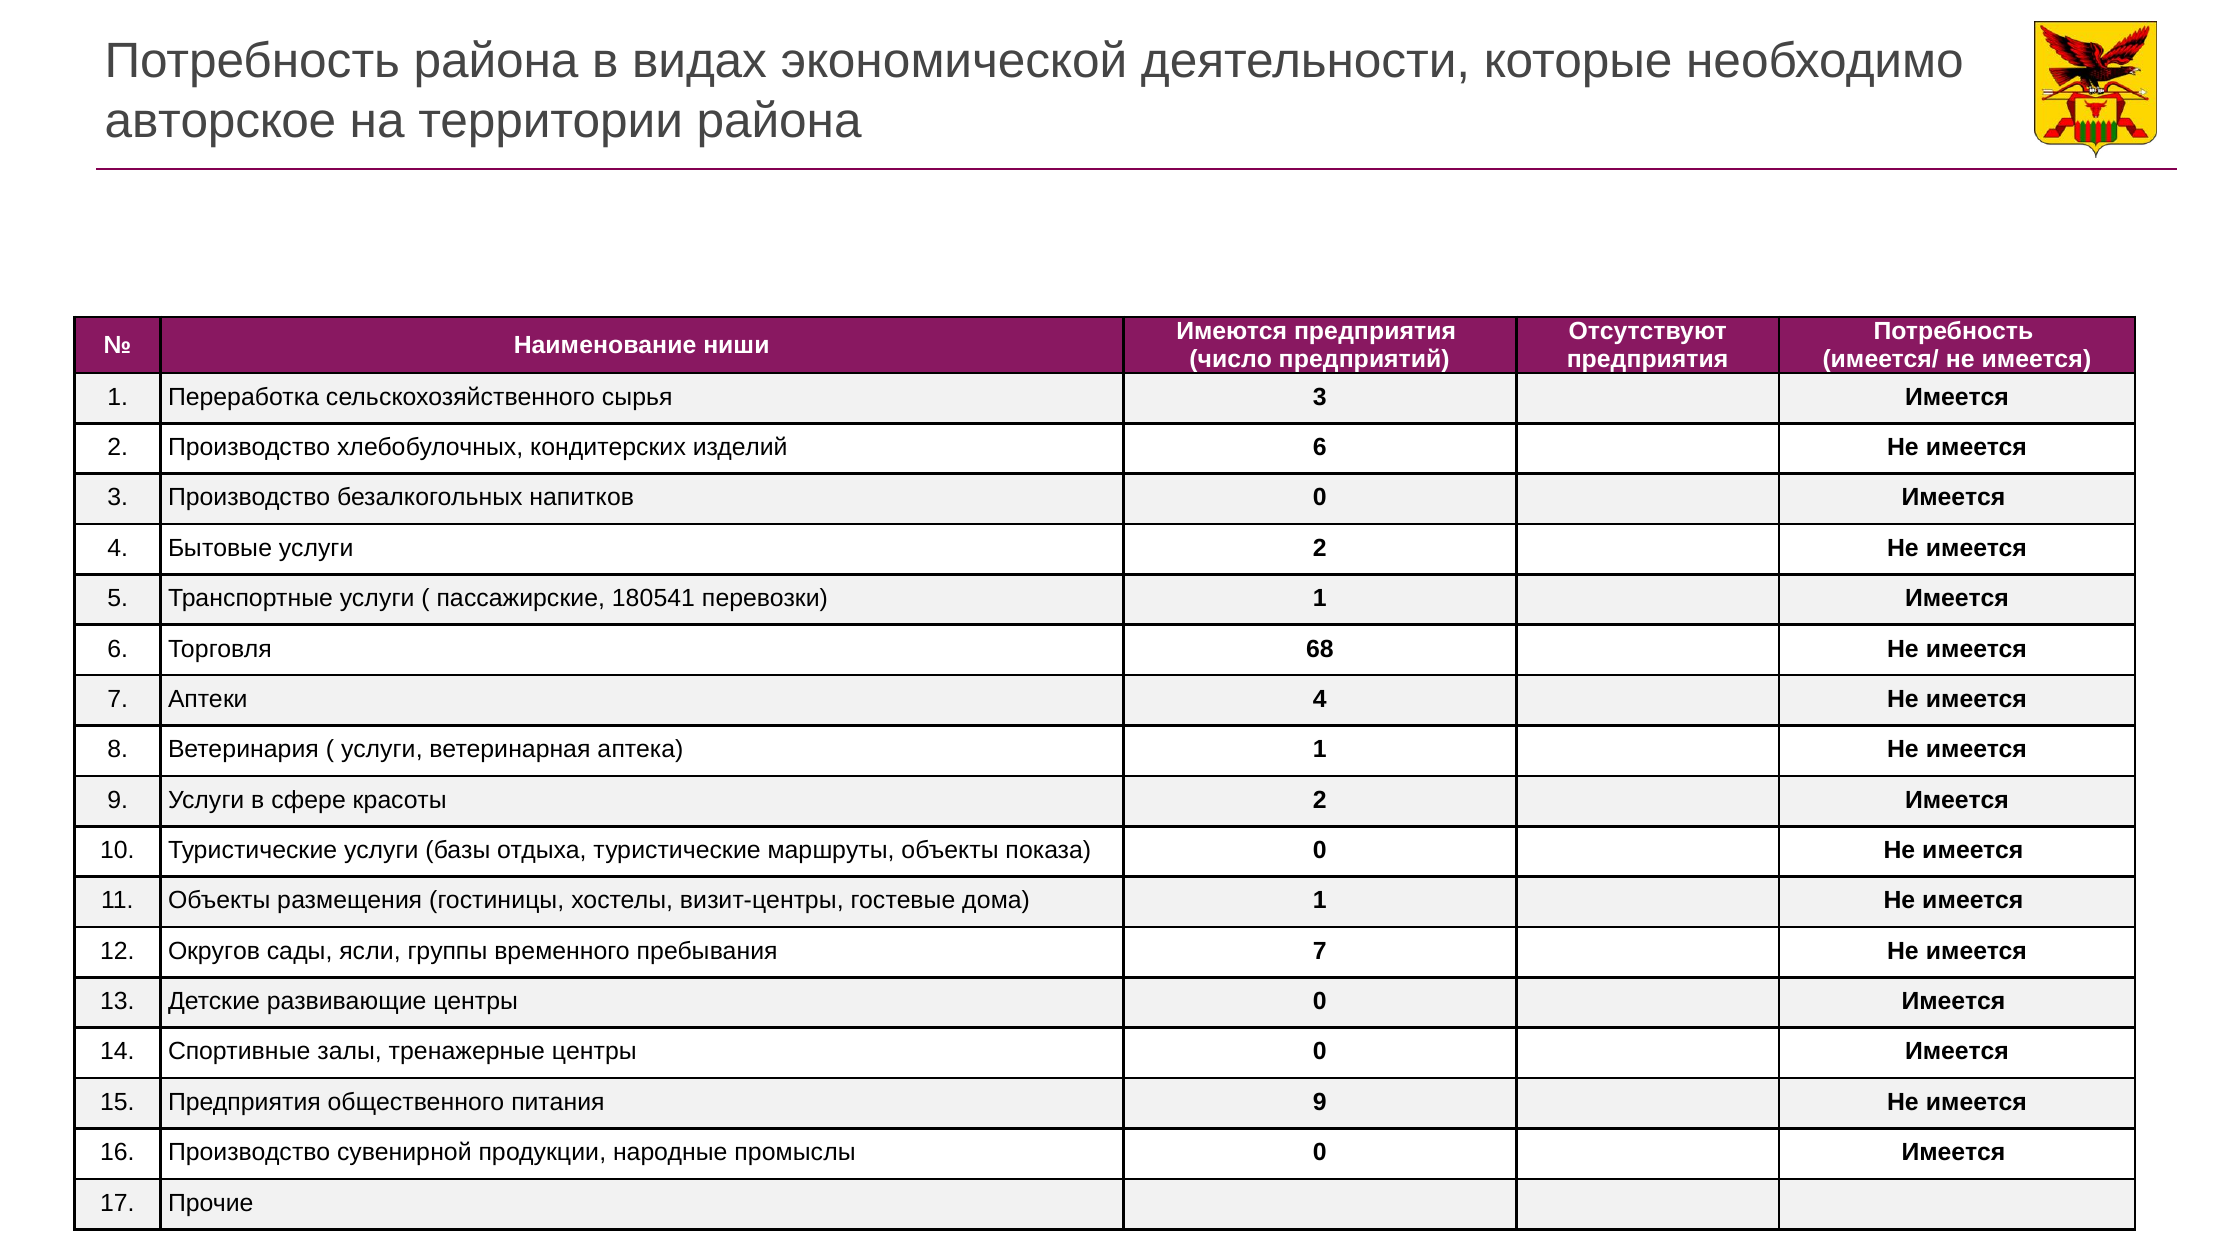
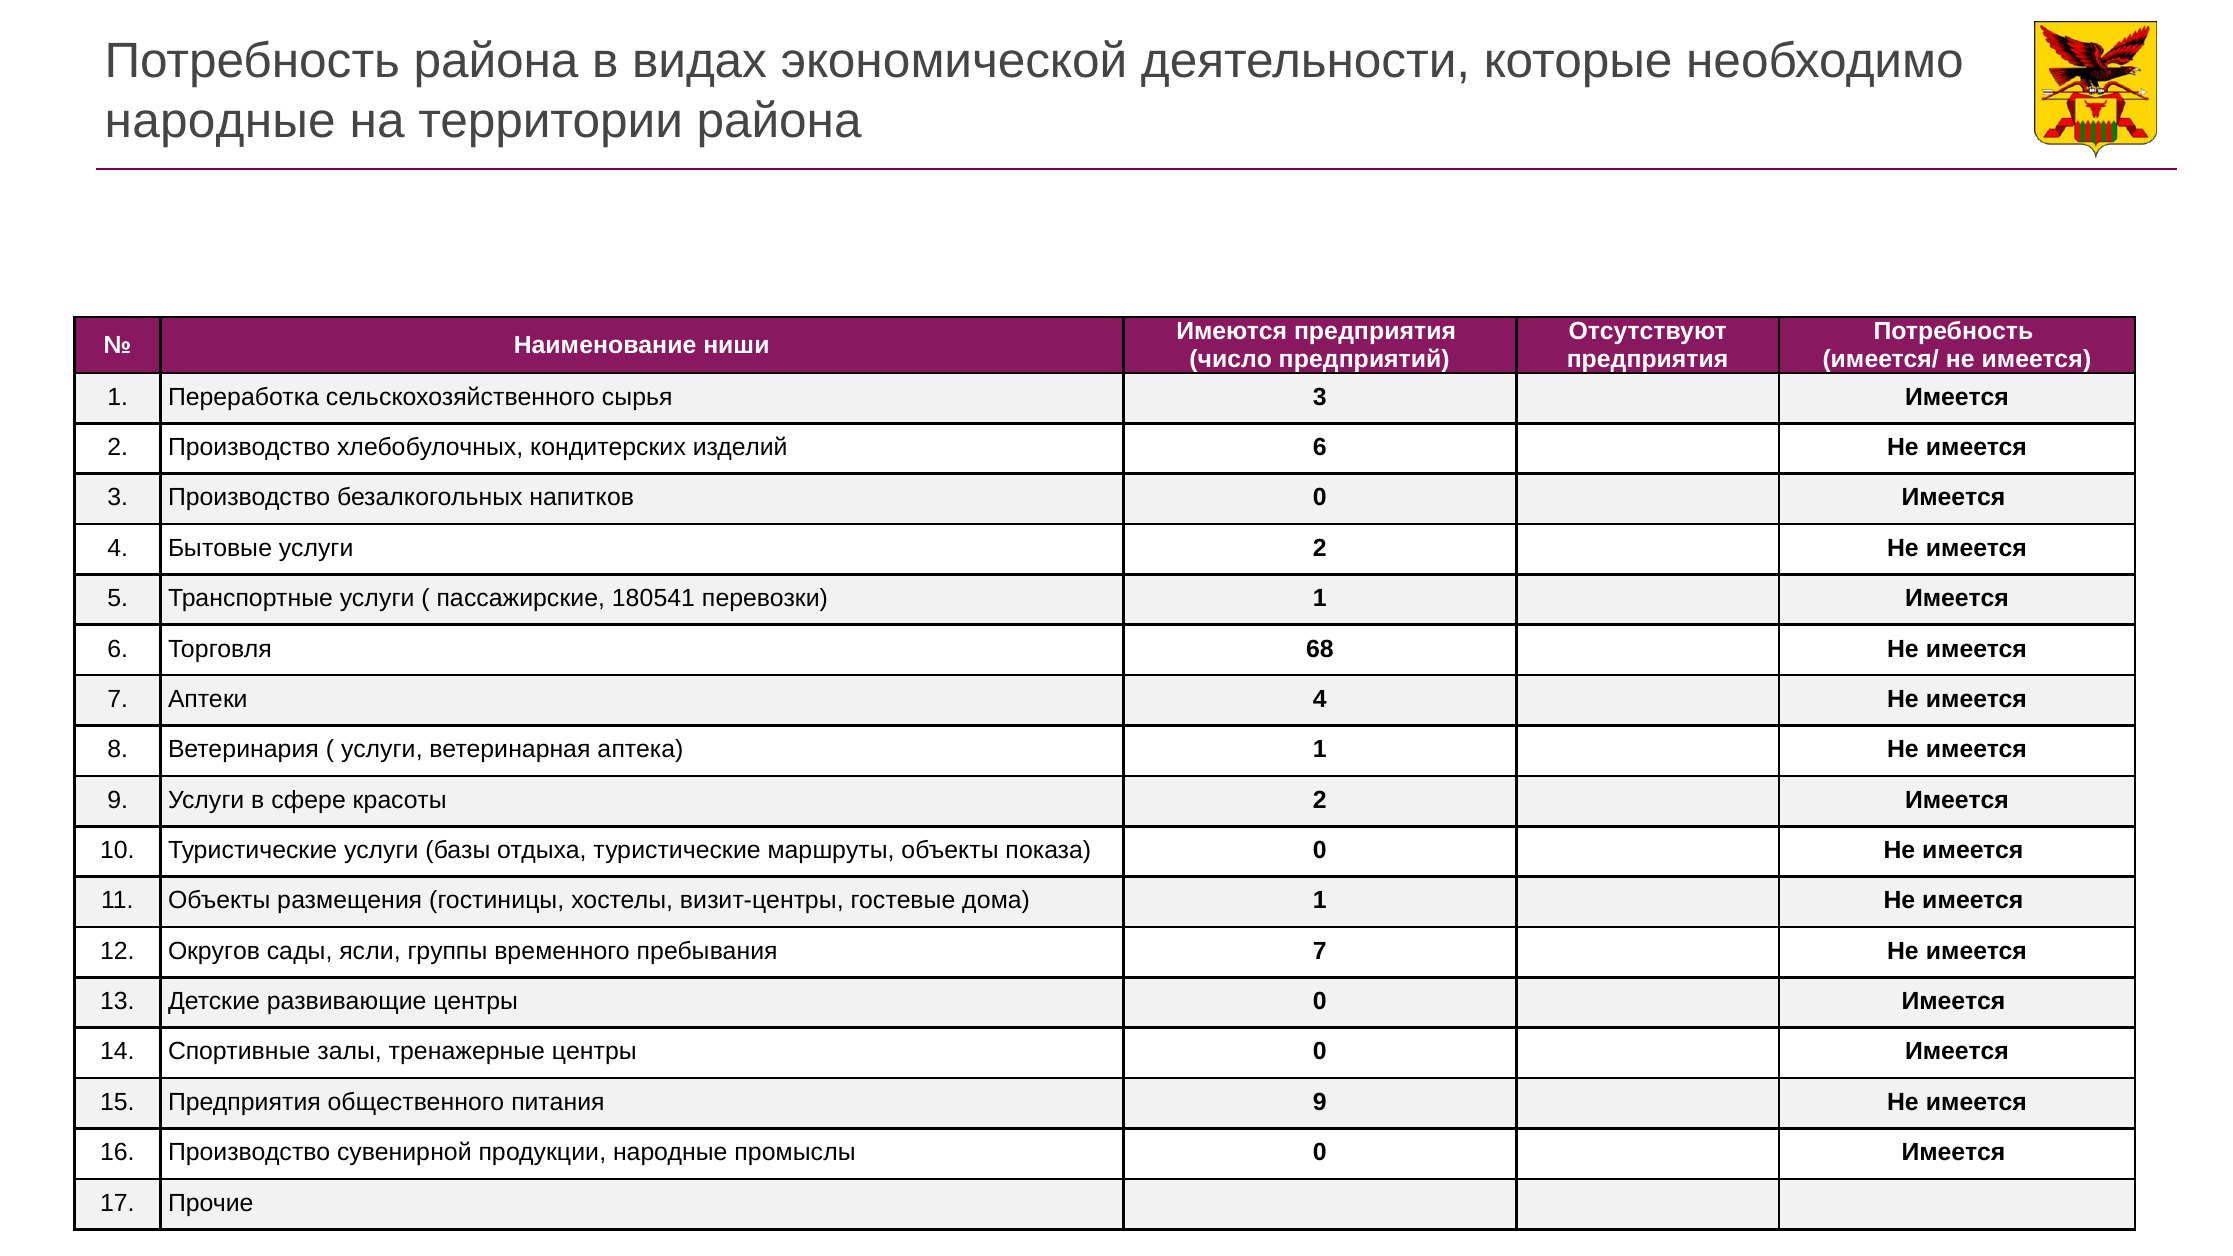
авторское at (220, 121): авторское -> народные
